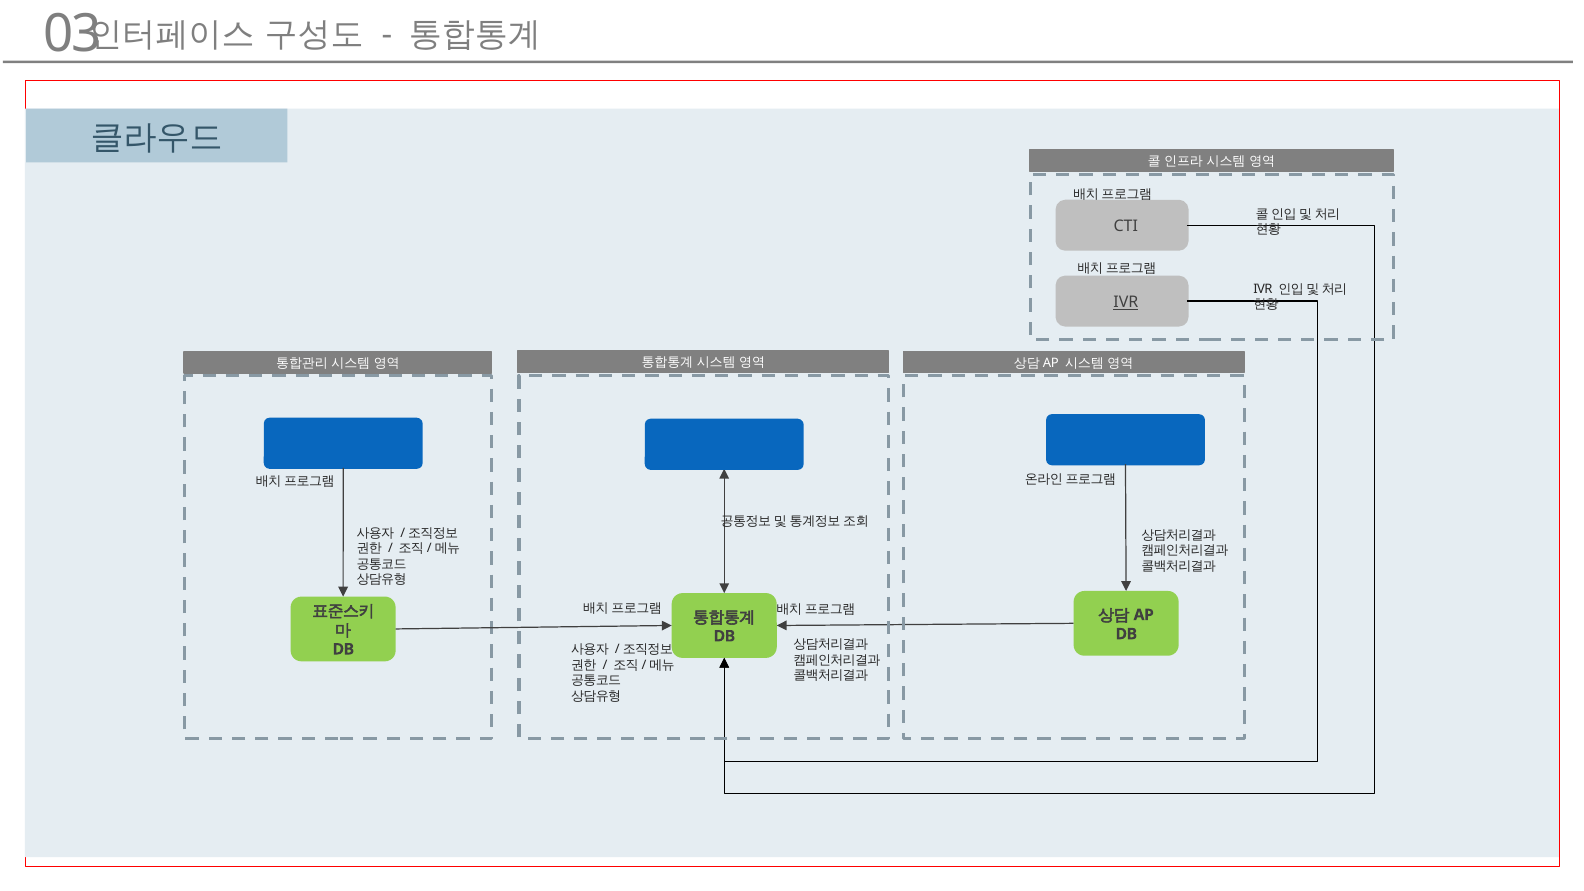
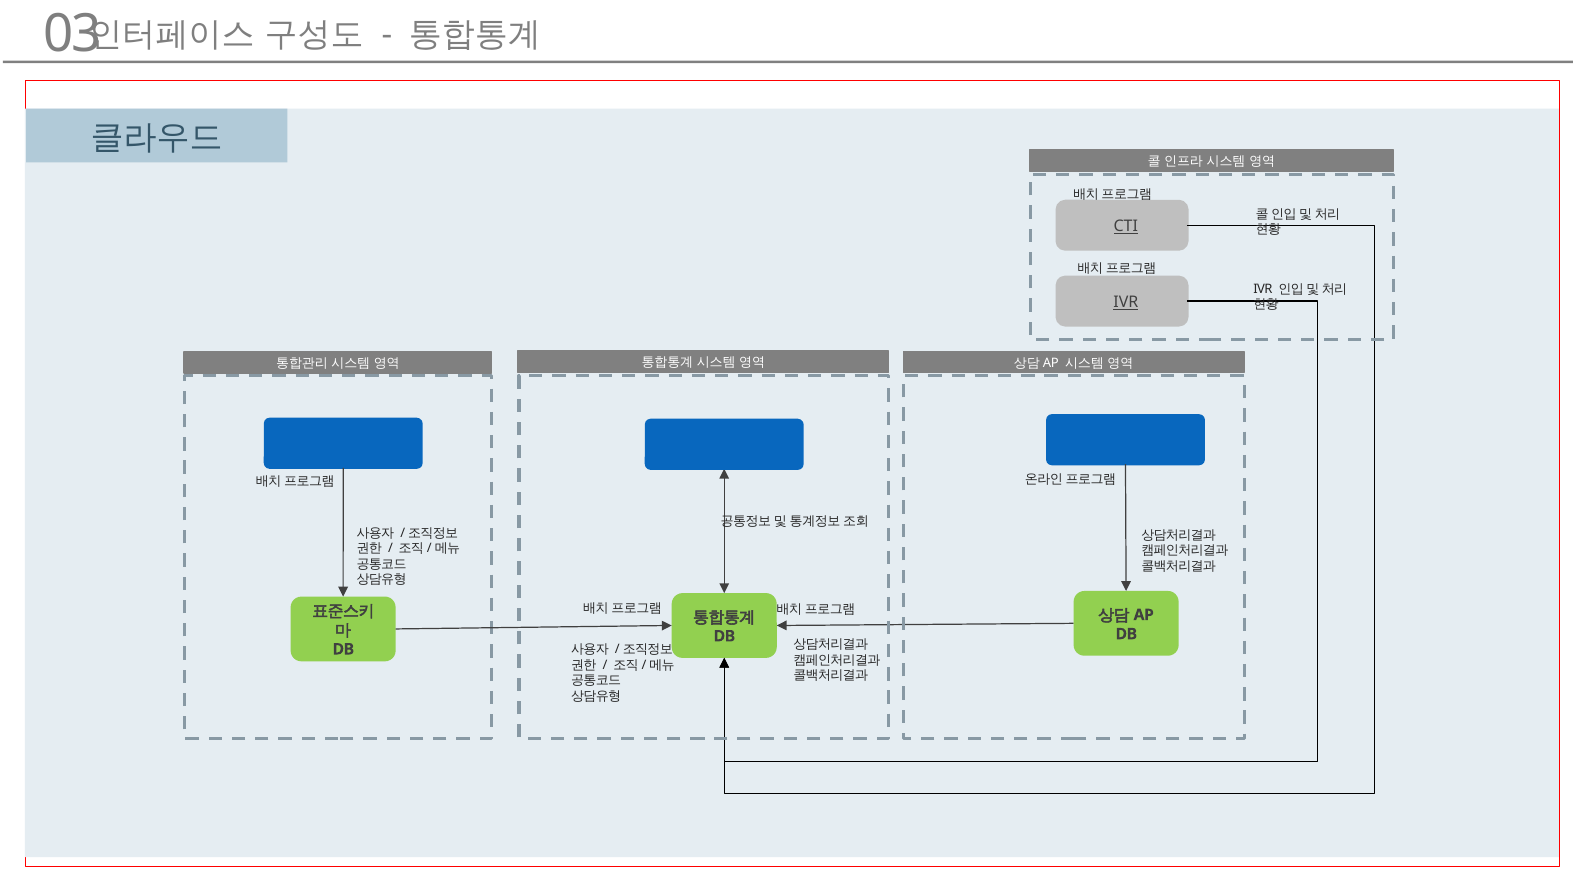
CTI underline: none -> present
